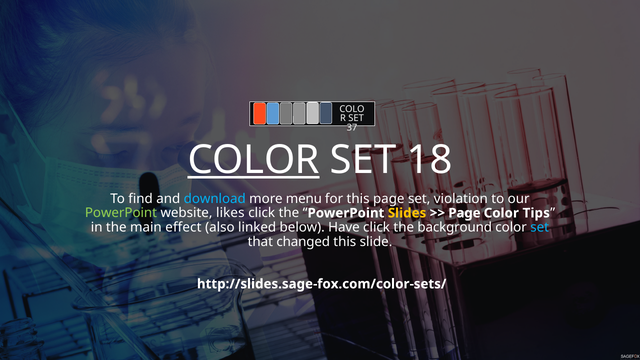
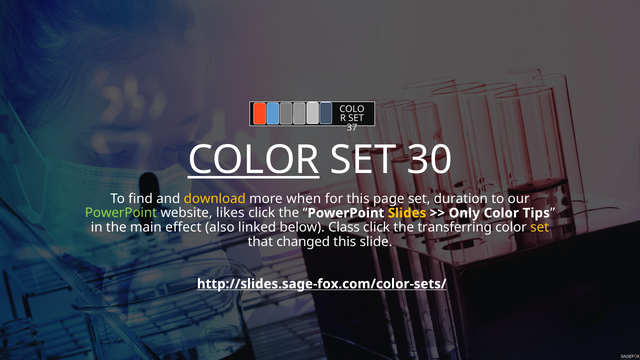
18: 18 -> 30
download colour: light blue -> yellow
menu: menu -> when
violation: violation -> duration
Page at (464, 213): Page -> Only
Have: Have -> Class
background: background -> transferring
set at (540, 227) colour: light blue -> yellow
http://slides.sage-fox.com/color-sets/ underline: none -> present
